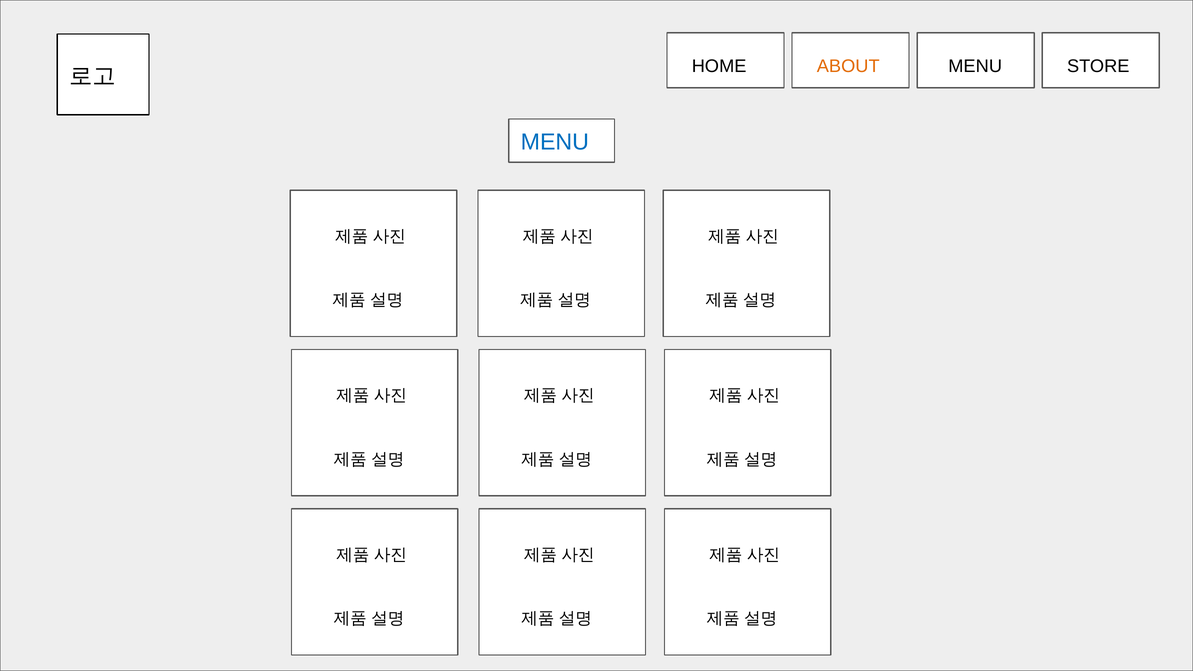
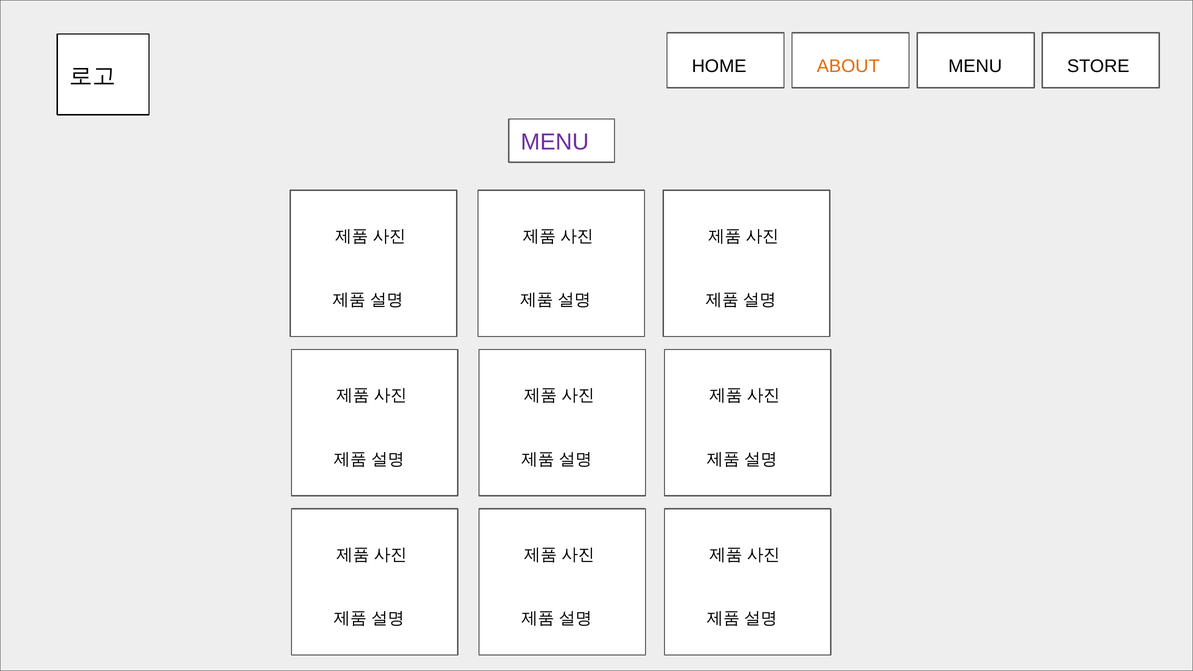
MENU at (555, 142) colour: blue -> purple
